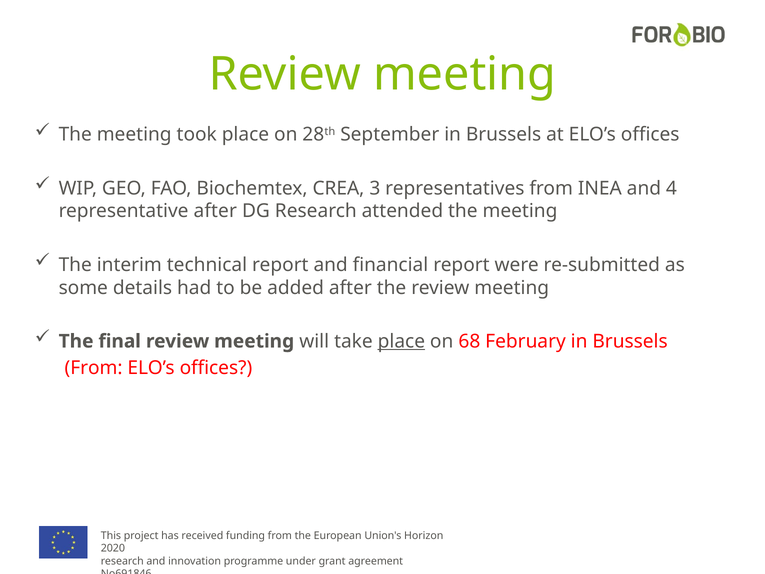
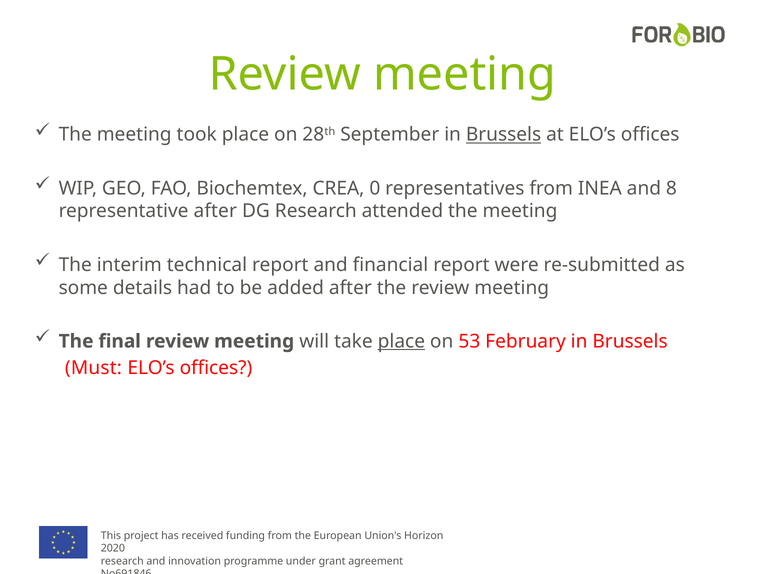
Brussels at (504, 135) underline: none -> present
3: 3 -> 0
4: 4 -> 8
68: 68 -> 53
From at (94, 368): From -> Must
